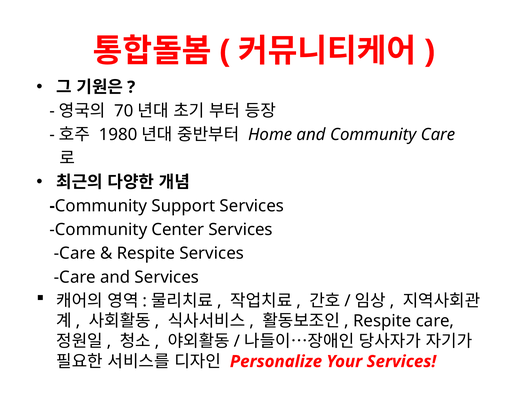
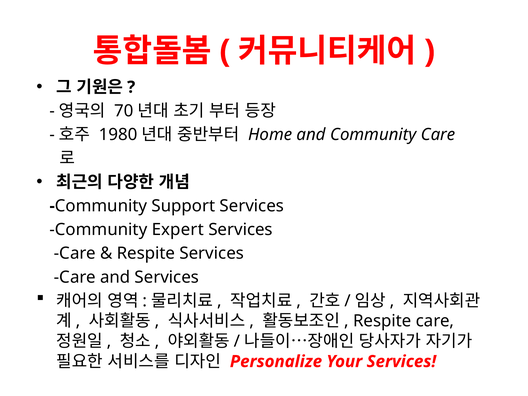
Center: Center -> Expert
